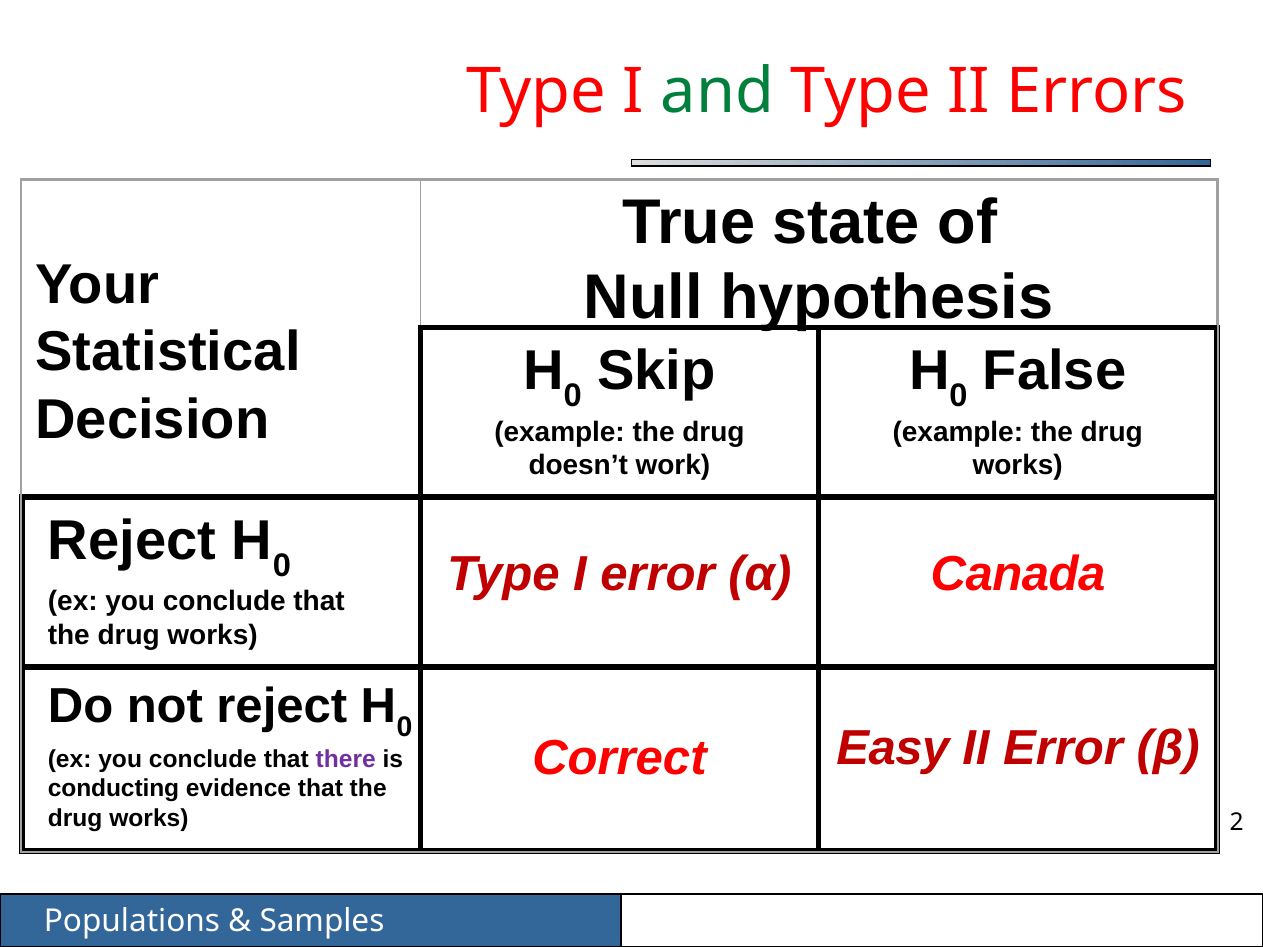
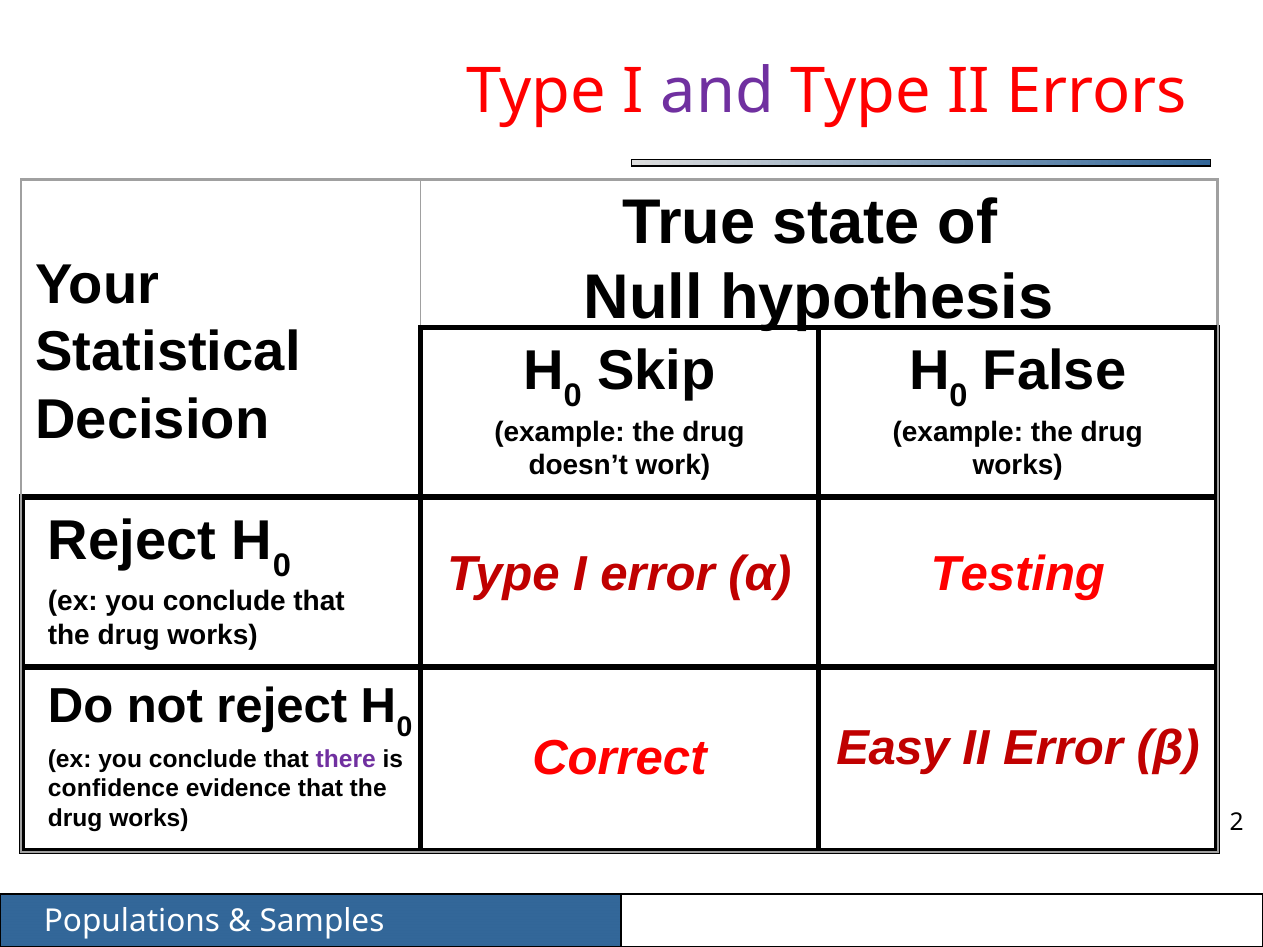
and colour: green -> purple
Canada: Canada -> Testing
conducting: conducting -> confidence
